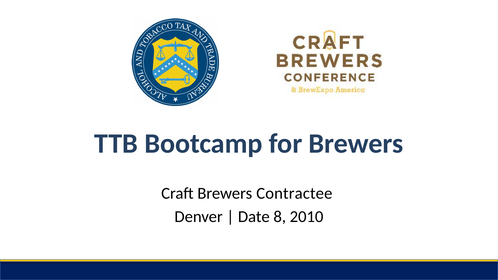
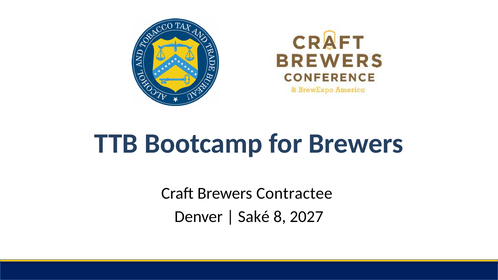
Date: Date -> Saké
2010: 2010 -> 2027
